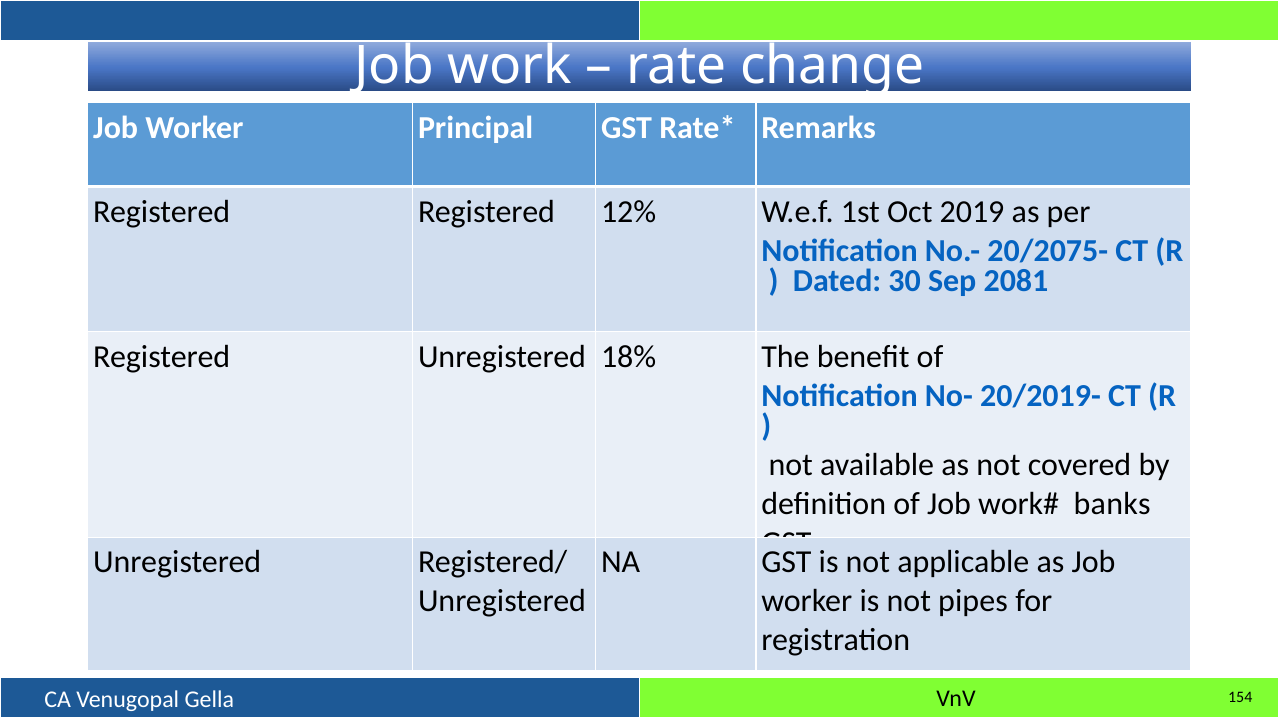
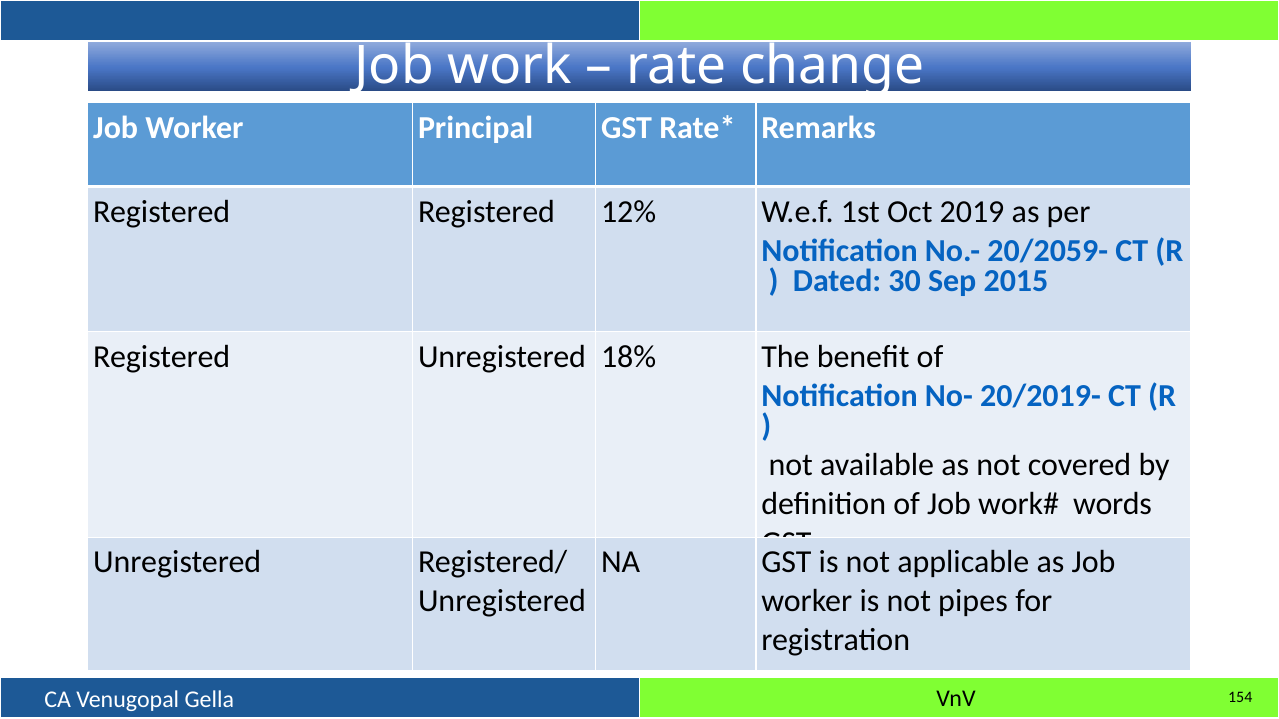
20/2075-: 20/2075- -> 20/2059-
2081: 2081 -> 2015
banks: banks -> words
